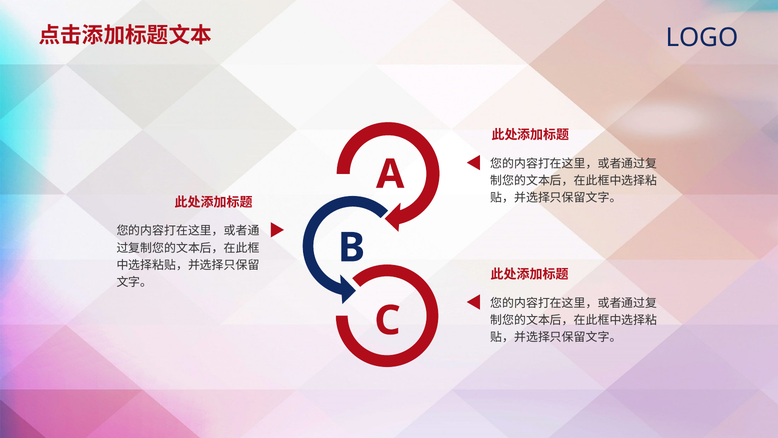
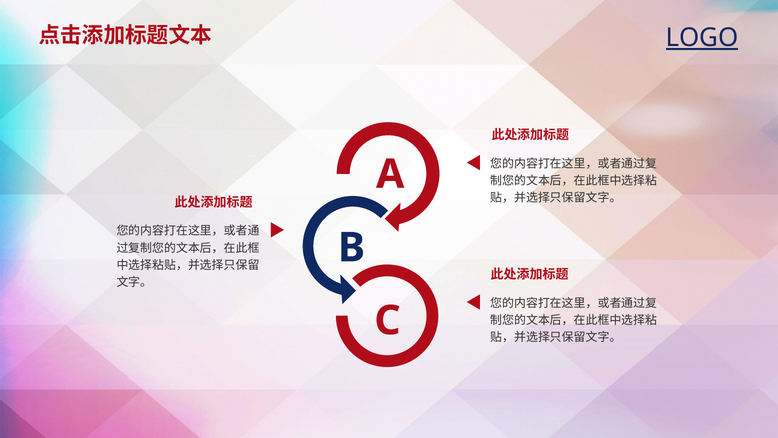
LOGO underline: none -> present
